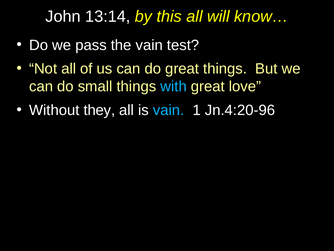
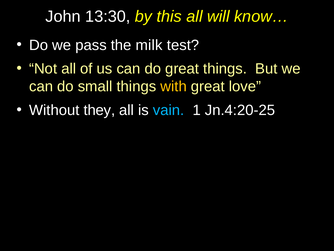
13:14: 13:14 -> 13:30
the vain: vain -> milk
with colour: light blue -> yellow
Jn.4:20-96: Jn.4:20-96 -> Jn.4:20-25
